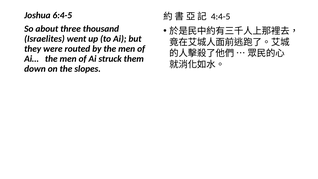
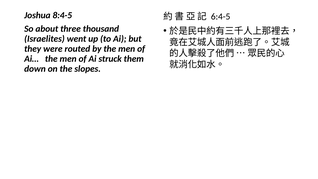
6:4-5: 6:4-5 -> 8:4-5
4:4-5: 4:4-5 -> 6:4-5
